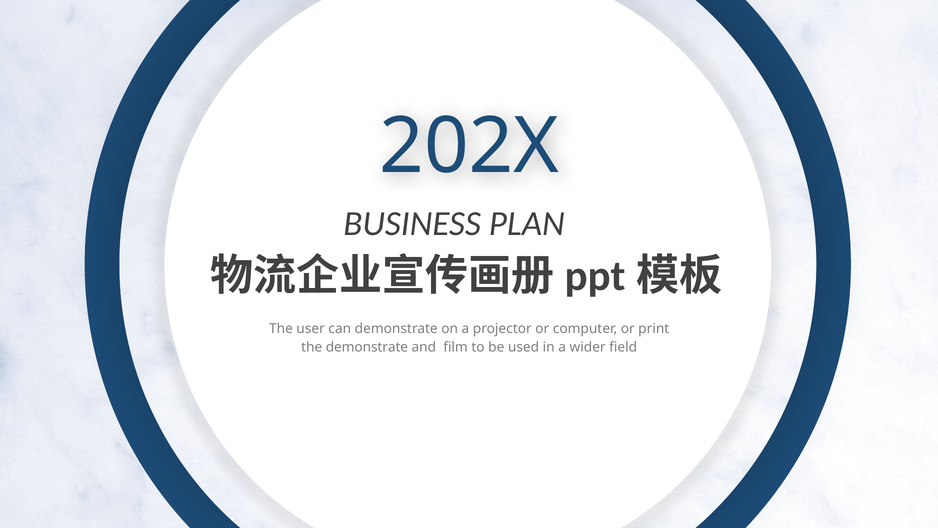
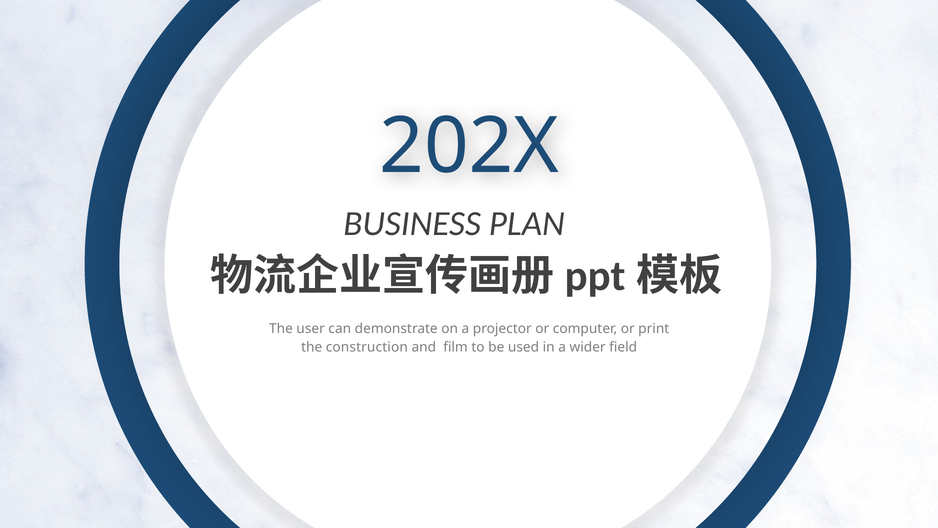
the demonstrate: demonstrate -> construction
